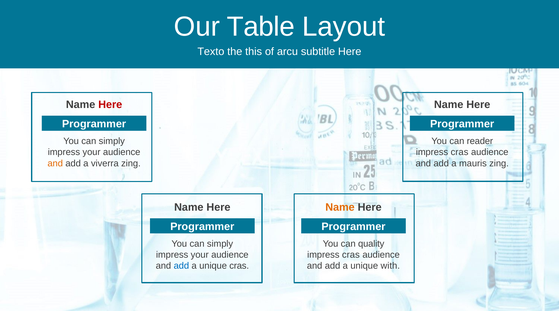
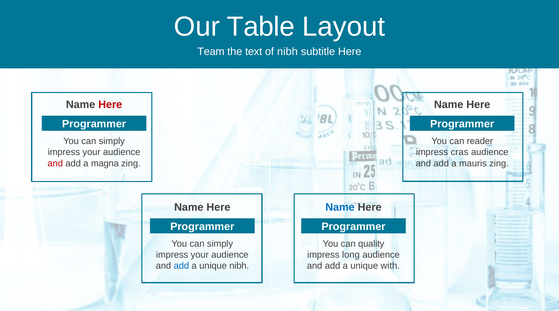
Texto: Texto -> Team
this: this -> text
of arcu: arcu -> nibh
and at (55, 163) colour: orange -> red
viverra: viverra -> magna
Name at (340, 207) colour: orange -> blue
cras at (351, 254): cras -> long
unique cras: cras -> nibh
